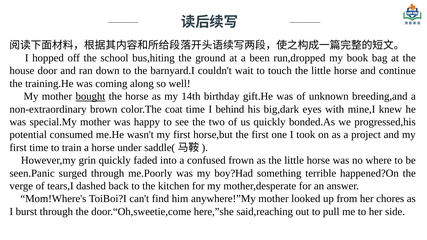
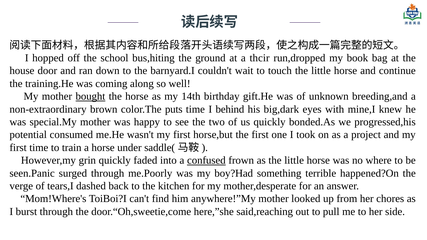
been: been -> thcir
coat: coat -> puts
confused underline: none -> present
